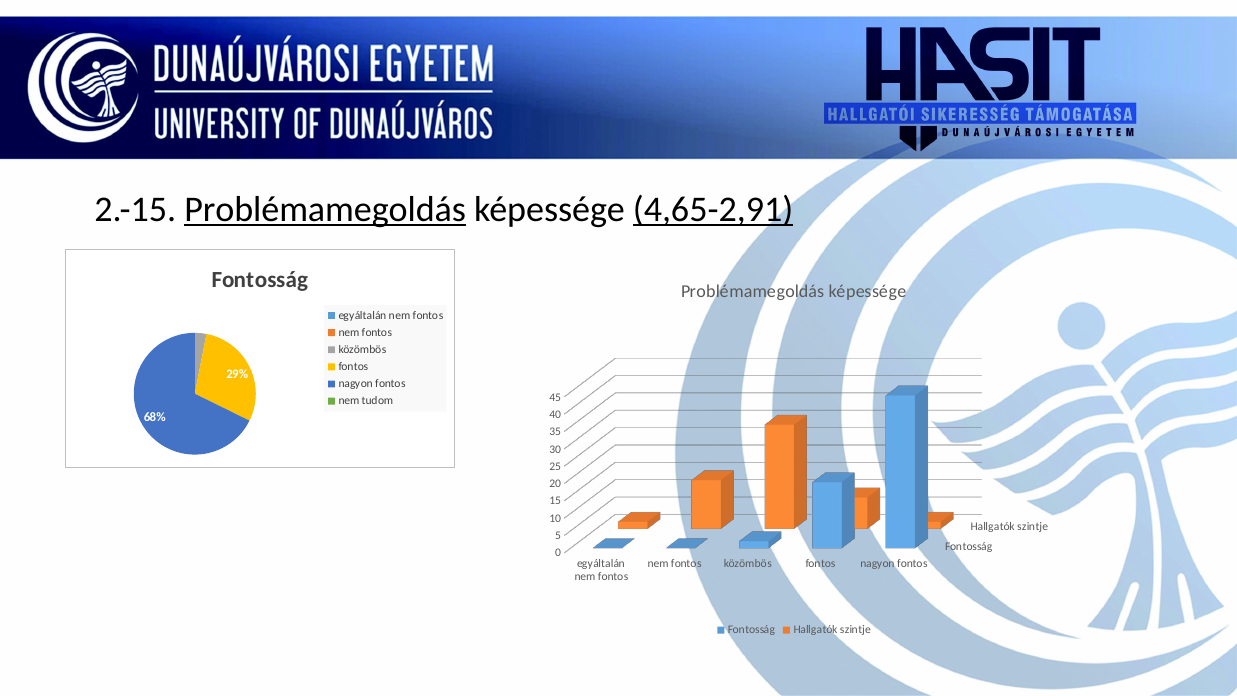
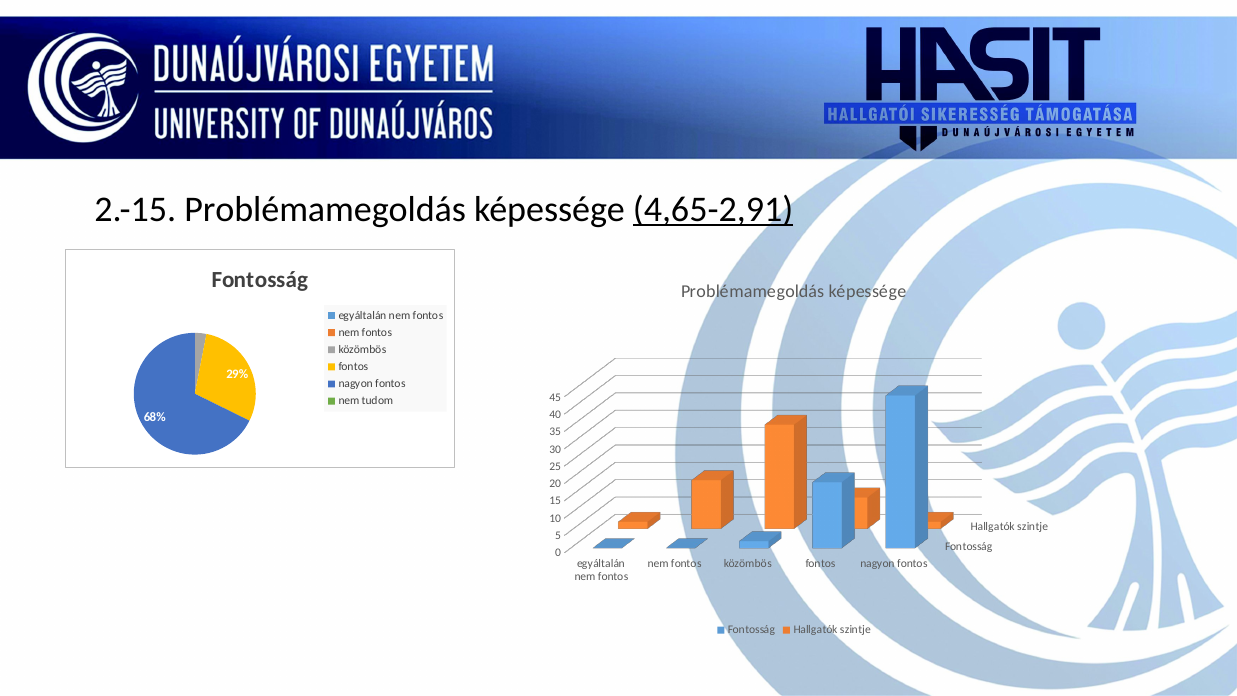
Problémamegoldás at (325, 209) underline: present -> none
